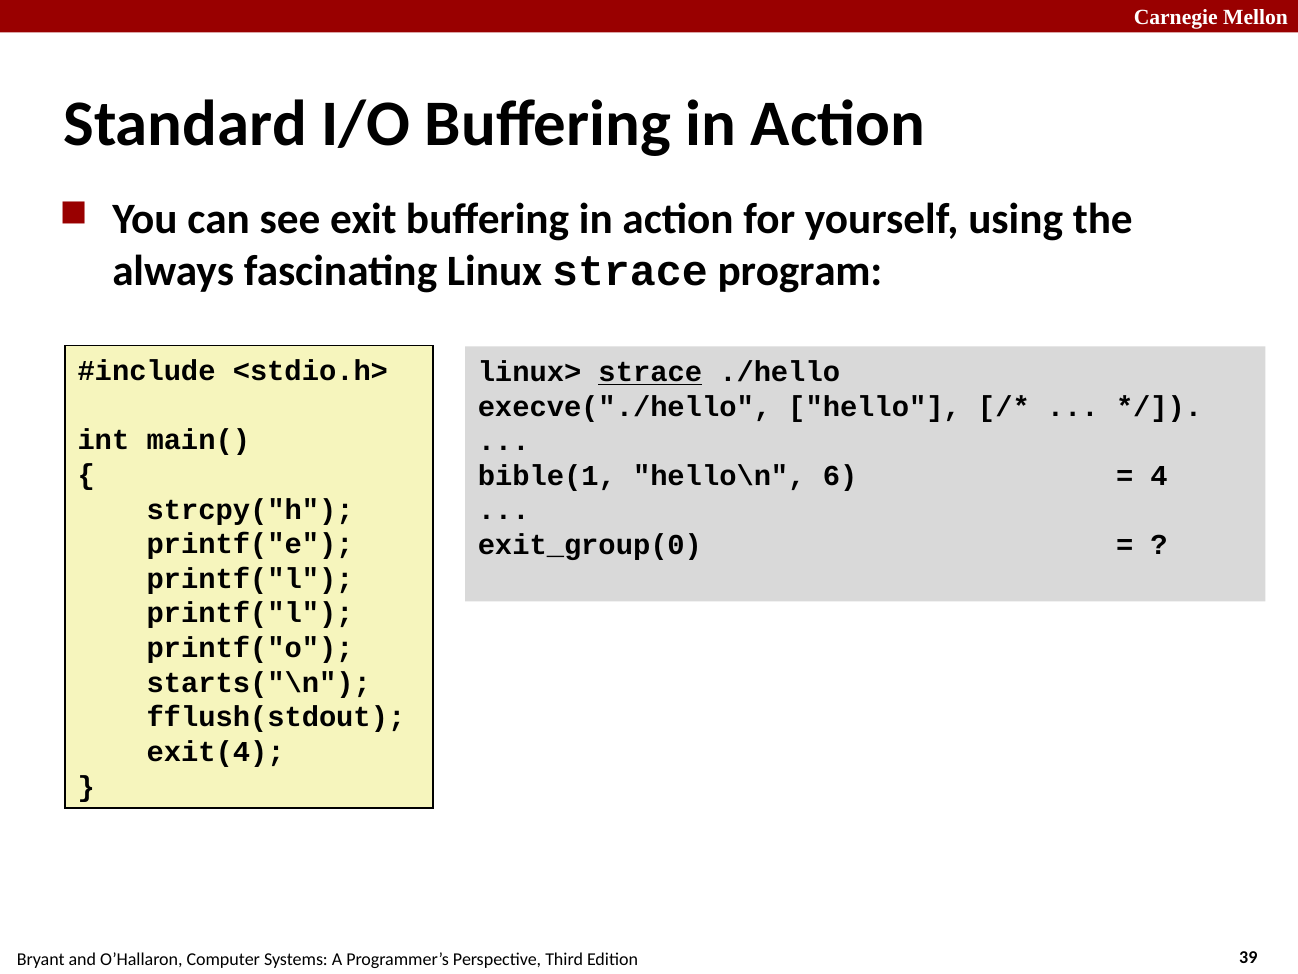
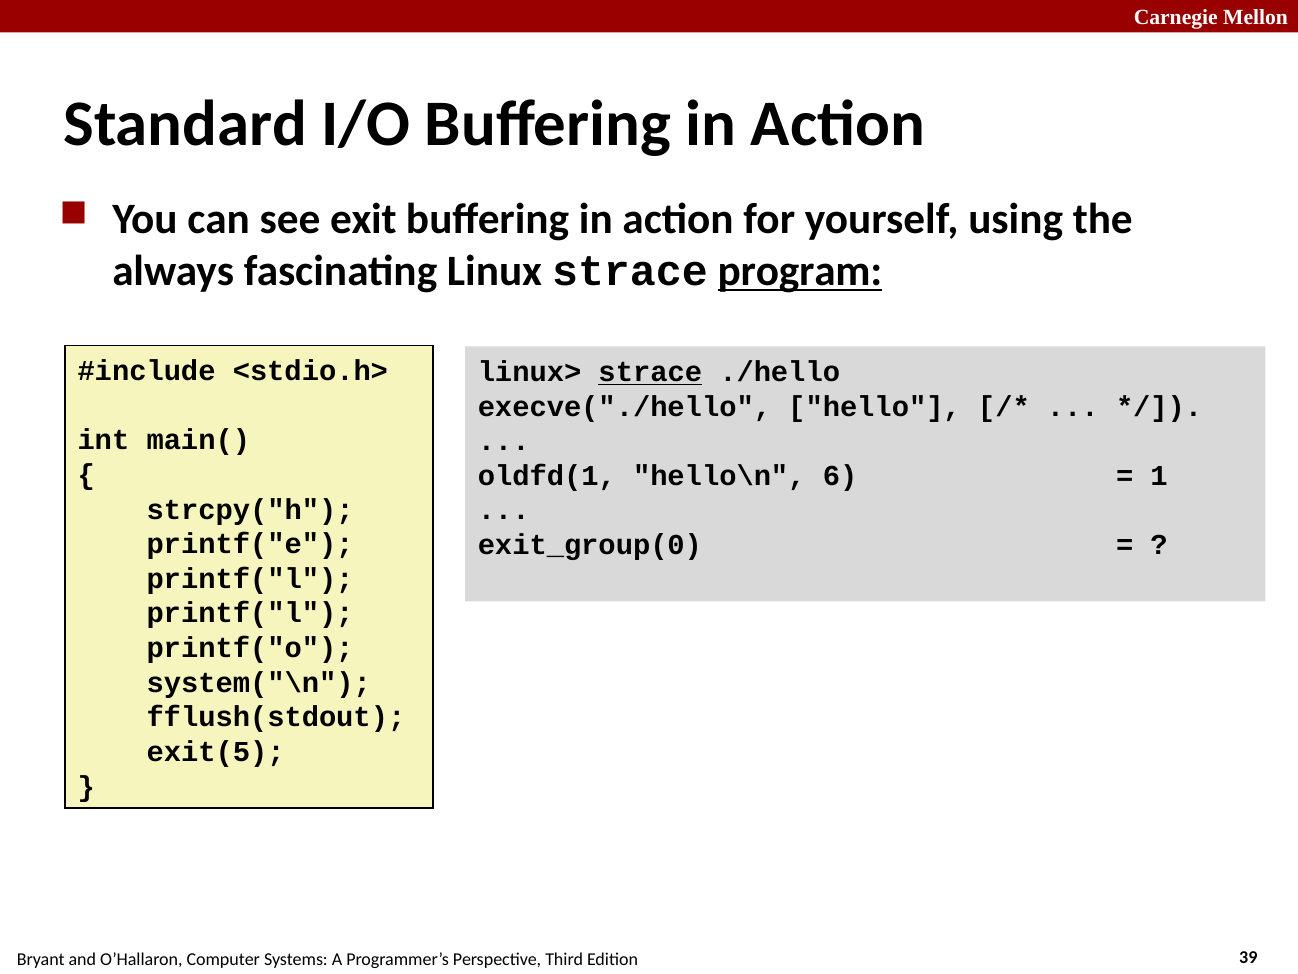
program underline: none -> present
bible(1: bible(1 -> oldfd(1
4: 4 -> 1
starts("\n: starts("\n -> system("\n
exit(4: exit(4 -> exit(5
